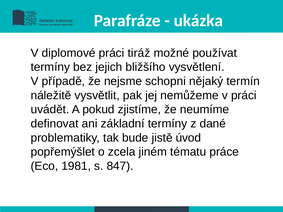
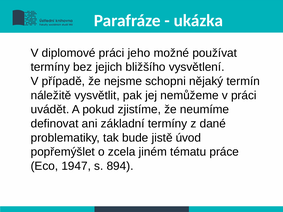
tiráž: tiráž -> jeho
1981: 1981 -> 1947
847: 847 -> 894
